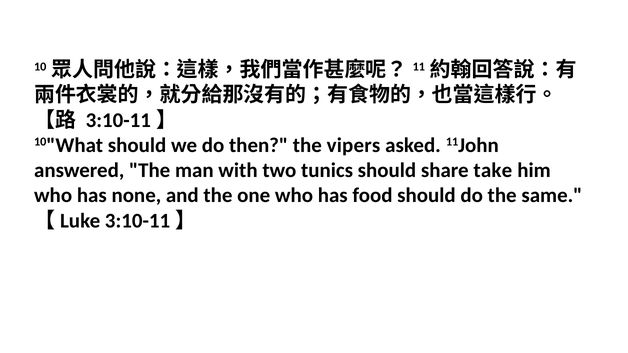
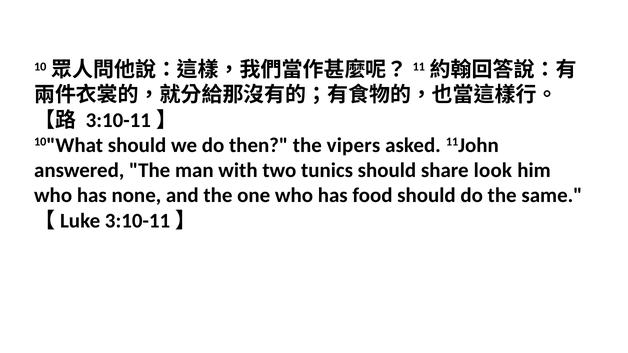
take: take -> look
